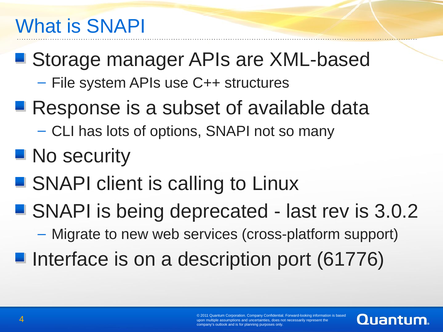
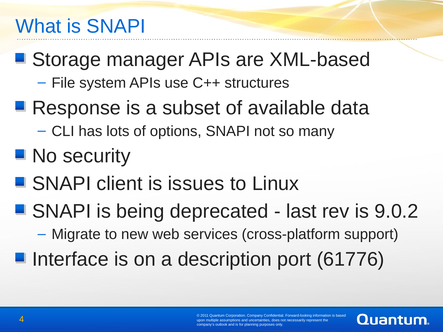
calling: calling -> issues
3.0.2: 3.0.2 -> 9.0.2
